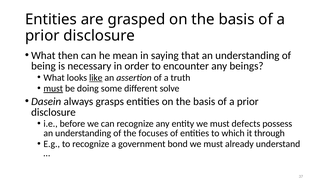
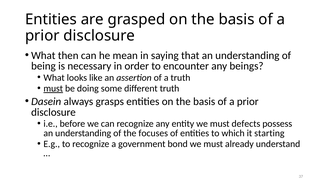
like underline: present -> none
different solve: solve -> truth
through: through -> starting
